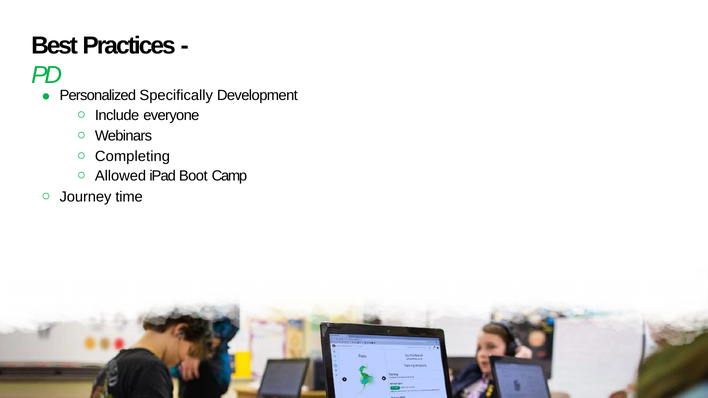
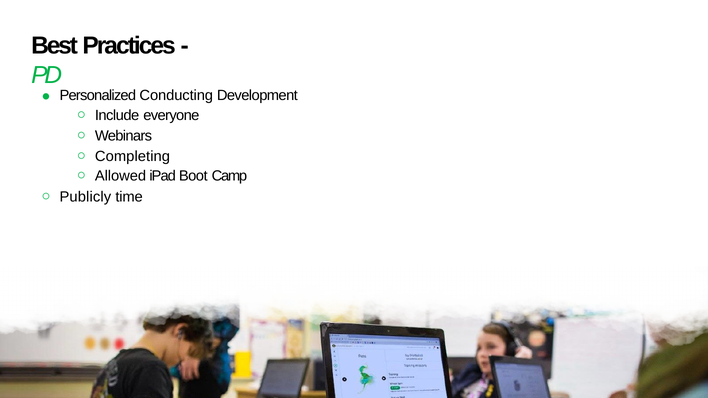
Specifically: Specifically -> Conducting
Journey: Journey -> Publicly
